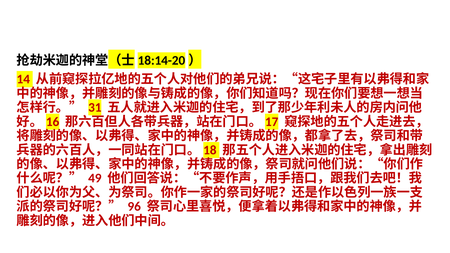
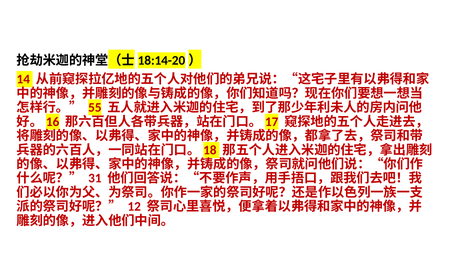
31: 31 -> 55
49: 49 -> 31
96: 96 -> 12
